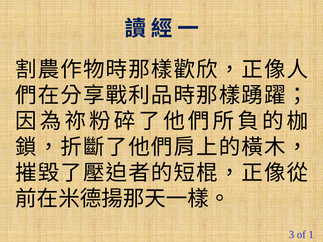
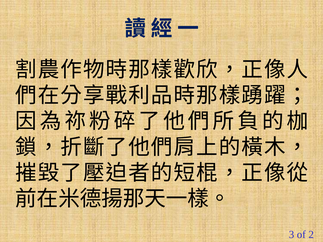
1: 1 -> 2
